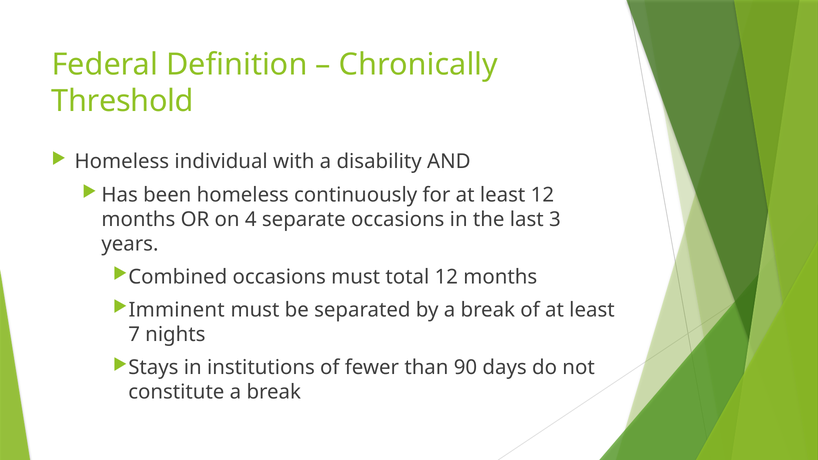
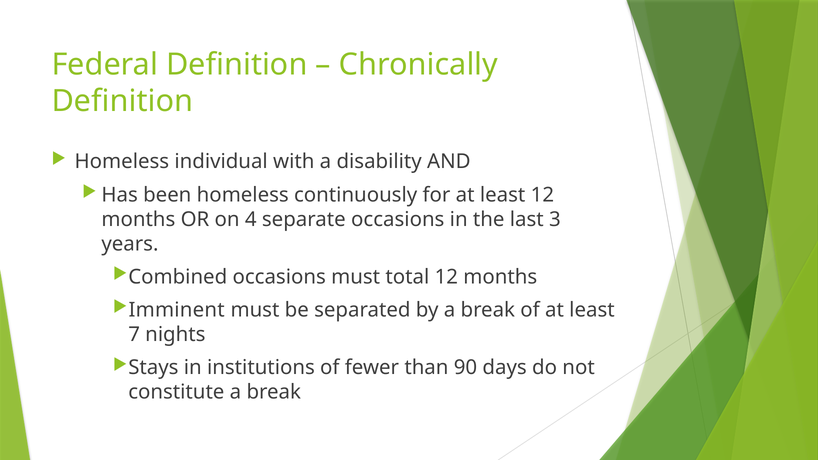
Threshold at (123, 101): Threshold -> Definition
